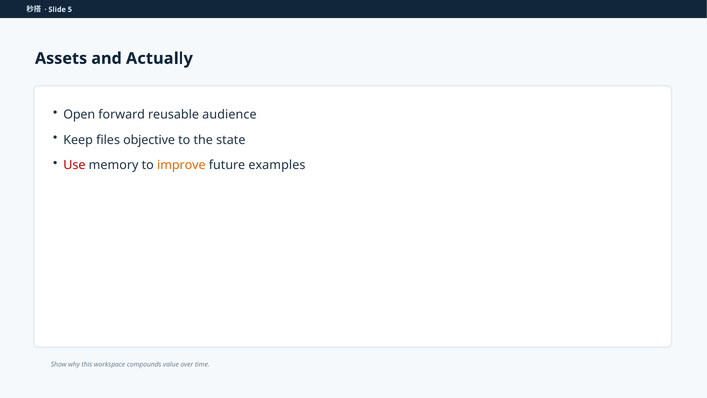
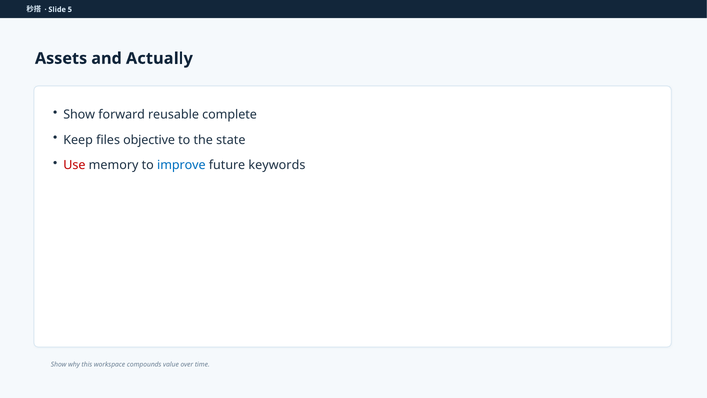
Open at (79, 114): Open -> Show
audience: audience -> complete
improve colour: orange -> blue
examples: examples -> keywords
